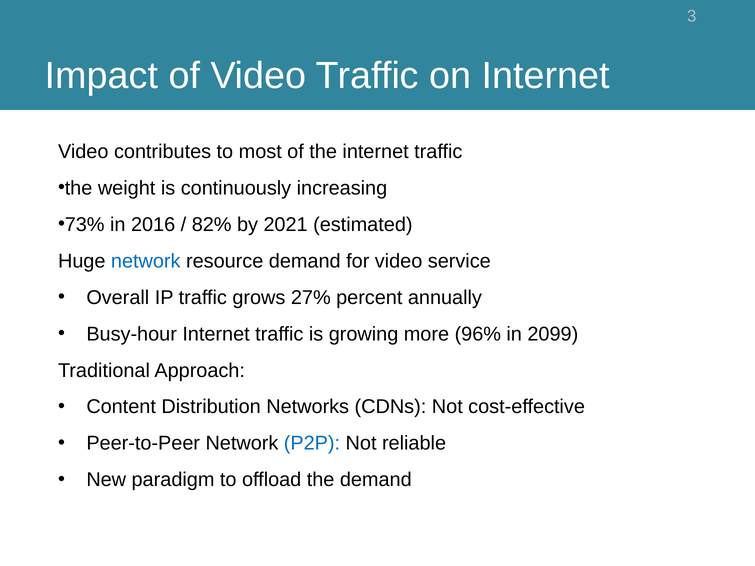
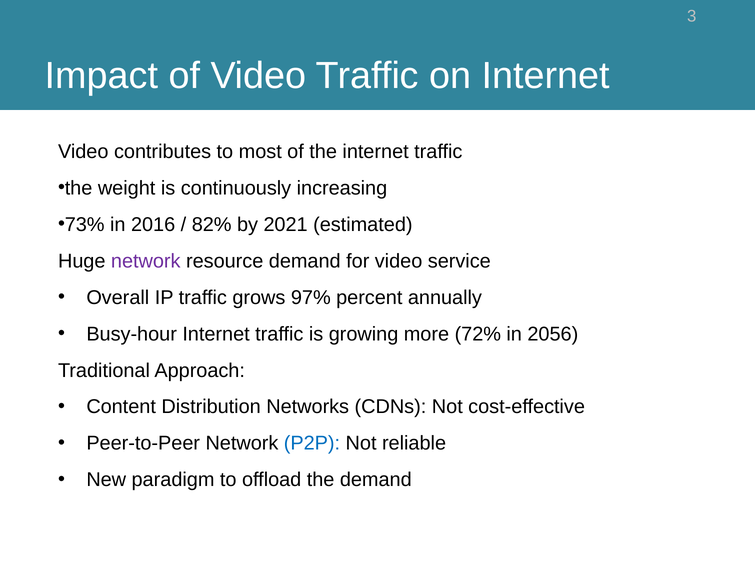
network at (146, 261) colour: blue -> purple
27%: 27% -> 97%
96%: 96% -> 72%
2099: 2099 -> 2056
